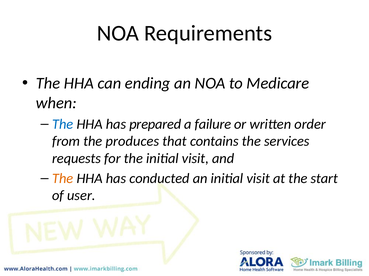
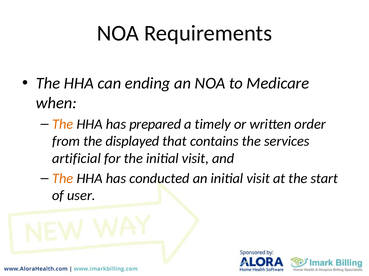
The at (63, 124) colour: blue -> orange
failure: failure -> timely
produces: produces -> displayed
requests: requests -> artificial
